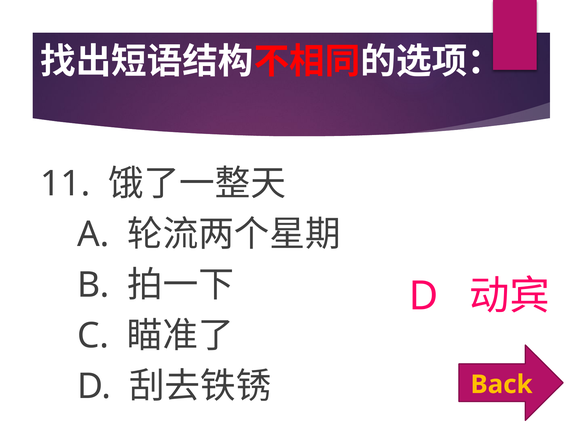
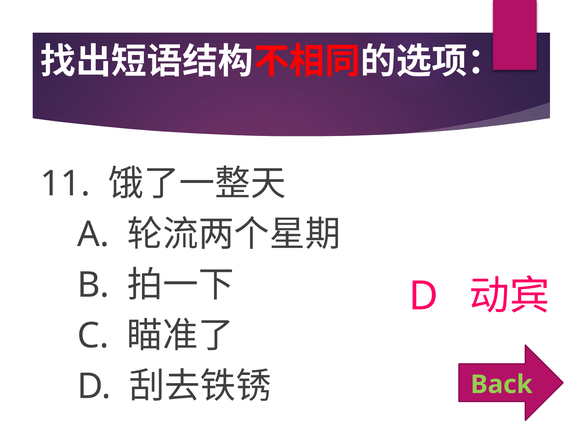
Back colour: yellow -> light green
